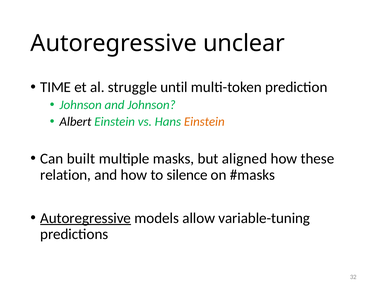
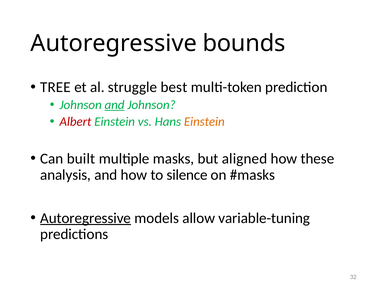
unclear: unclear -> bounds
TIME: TIME -> TREE
until: until -> best
and at (115, 105) underline: none -> present
Albert colour: black -> red
relation: relation -> analysis
